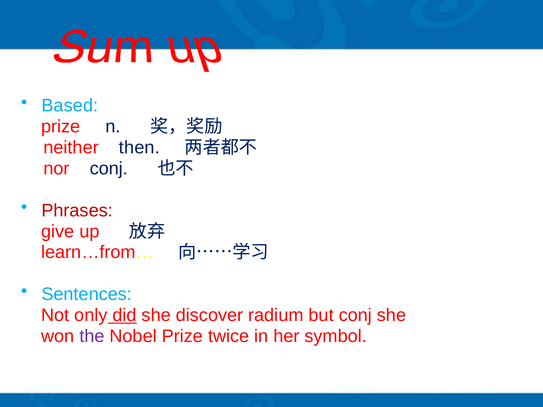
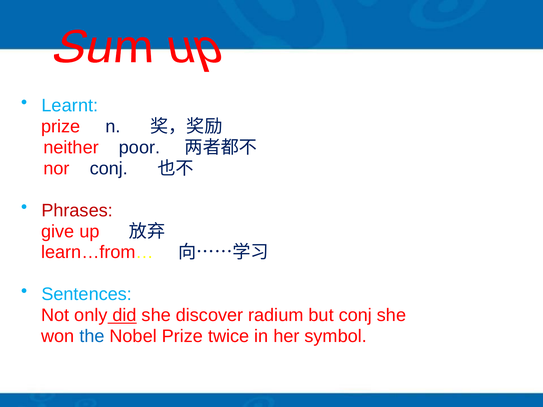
Based: Based -> Learnt
then: then -> poor
the colour: purple -> blue
